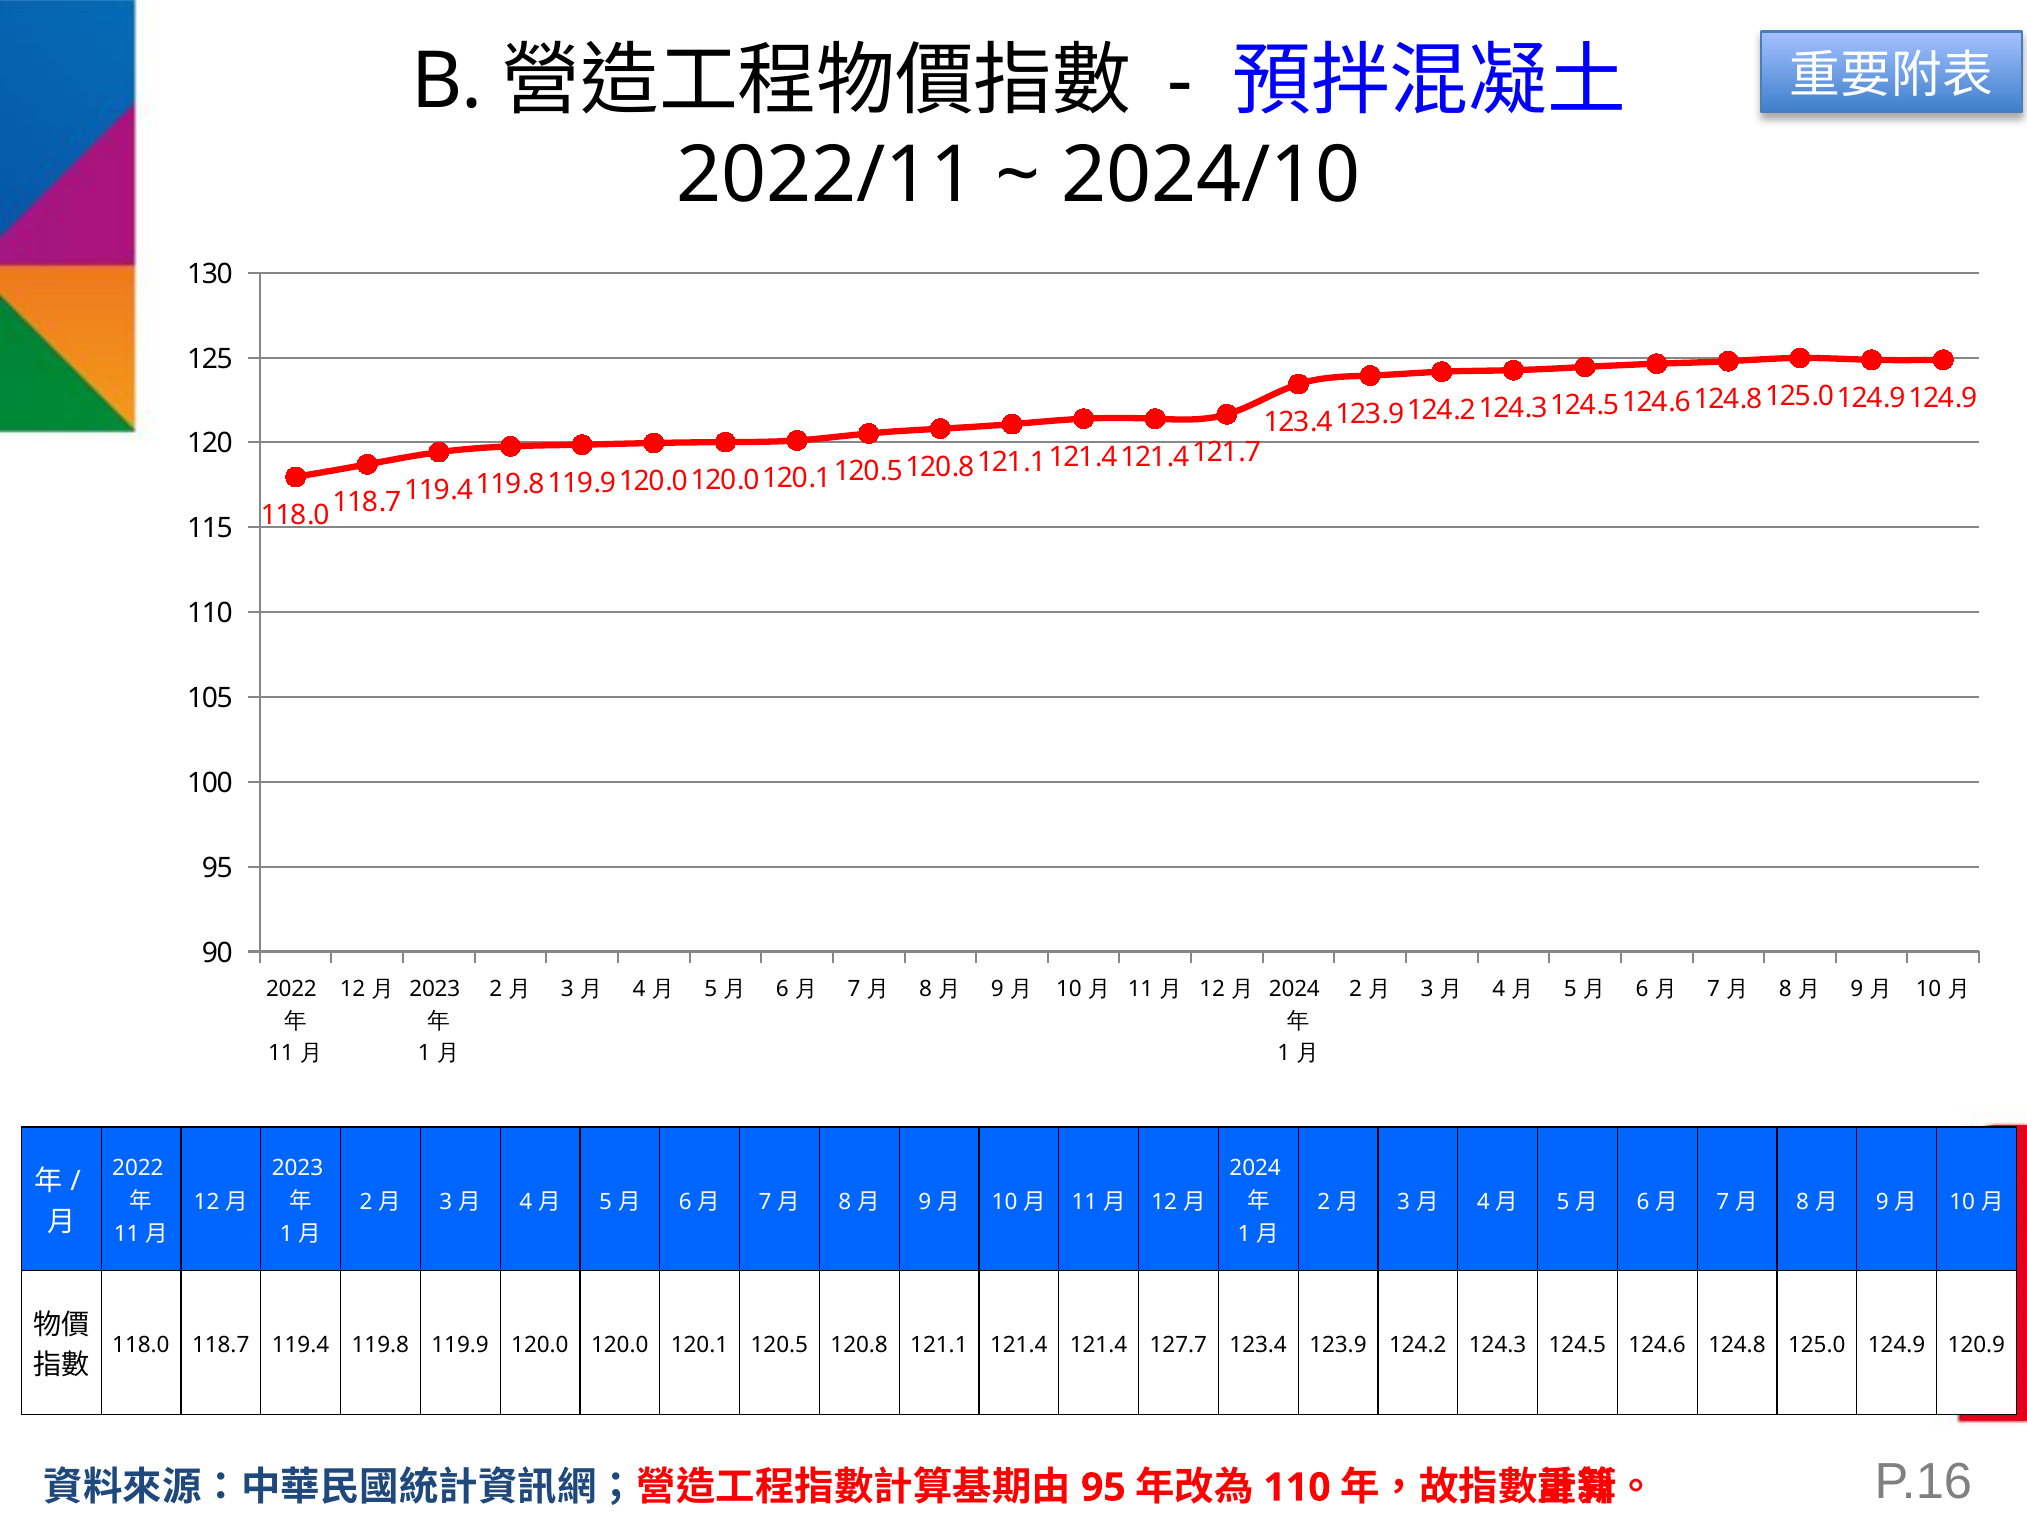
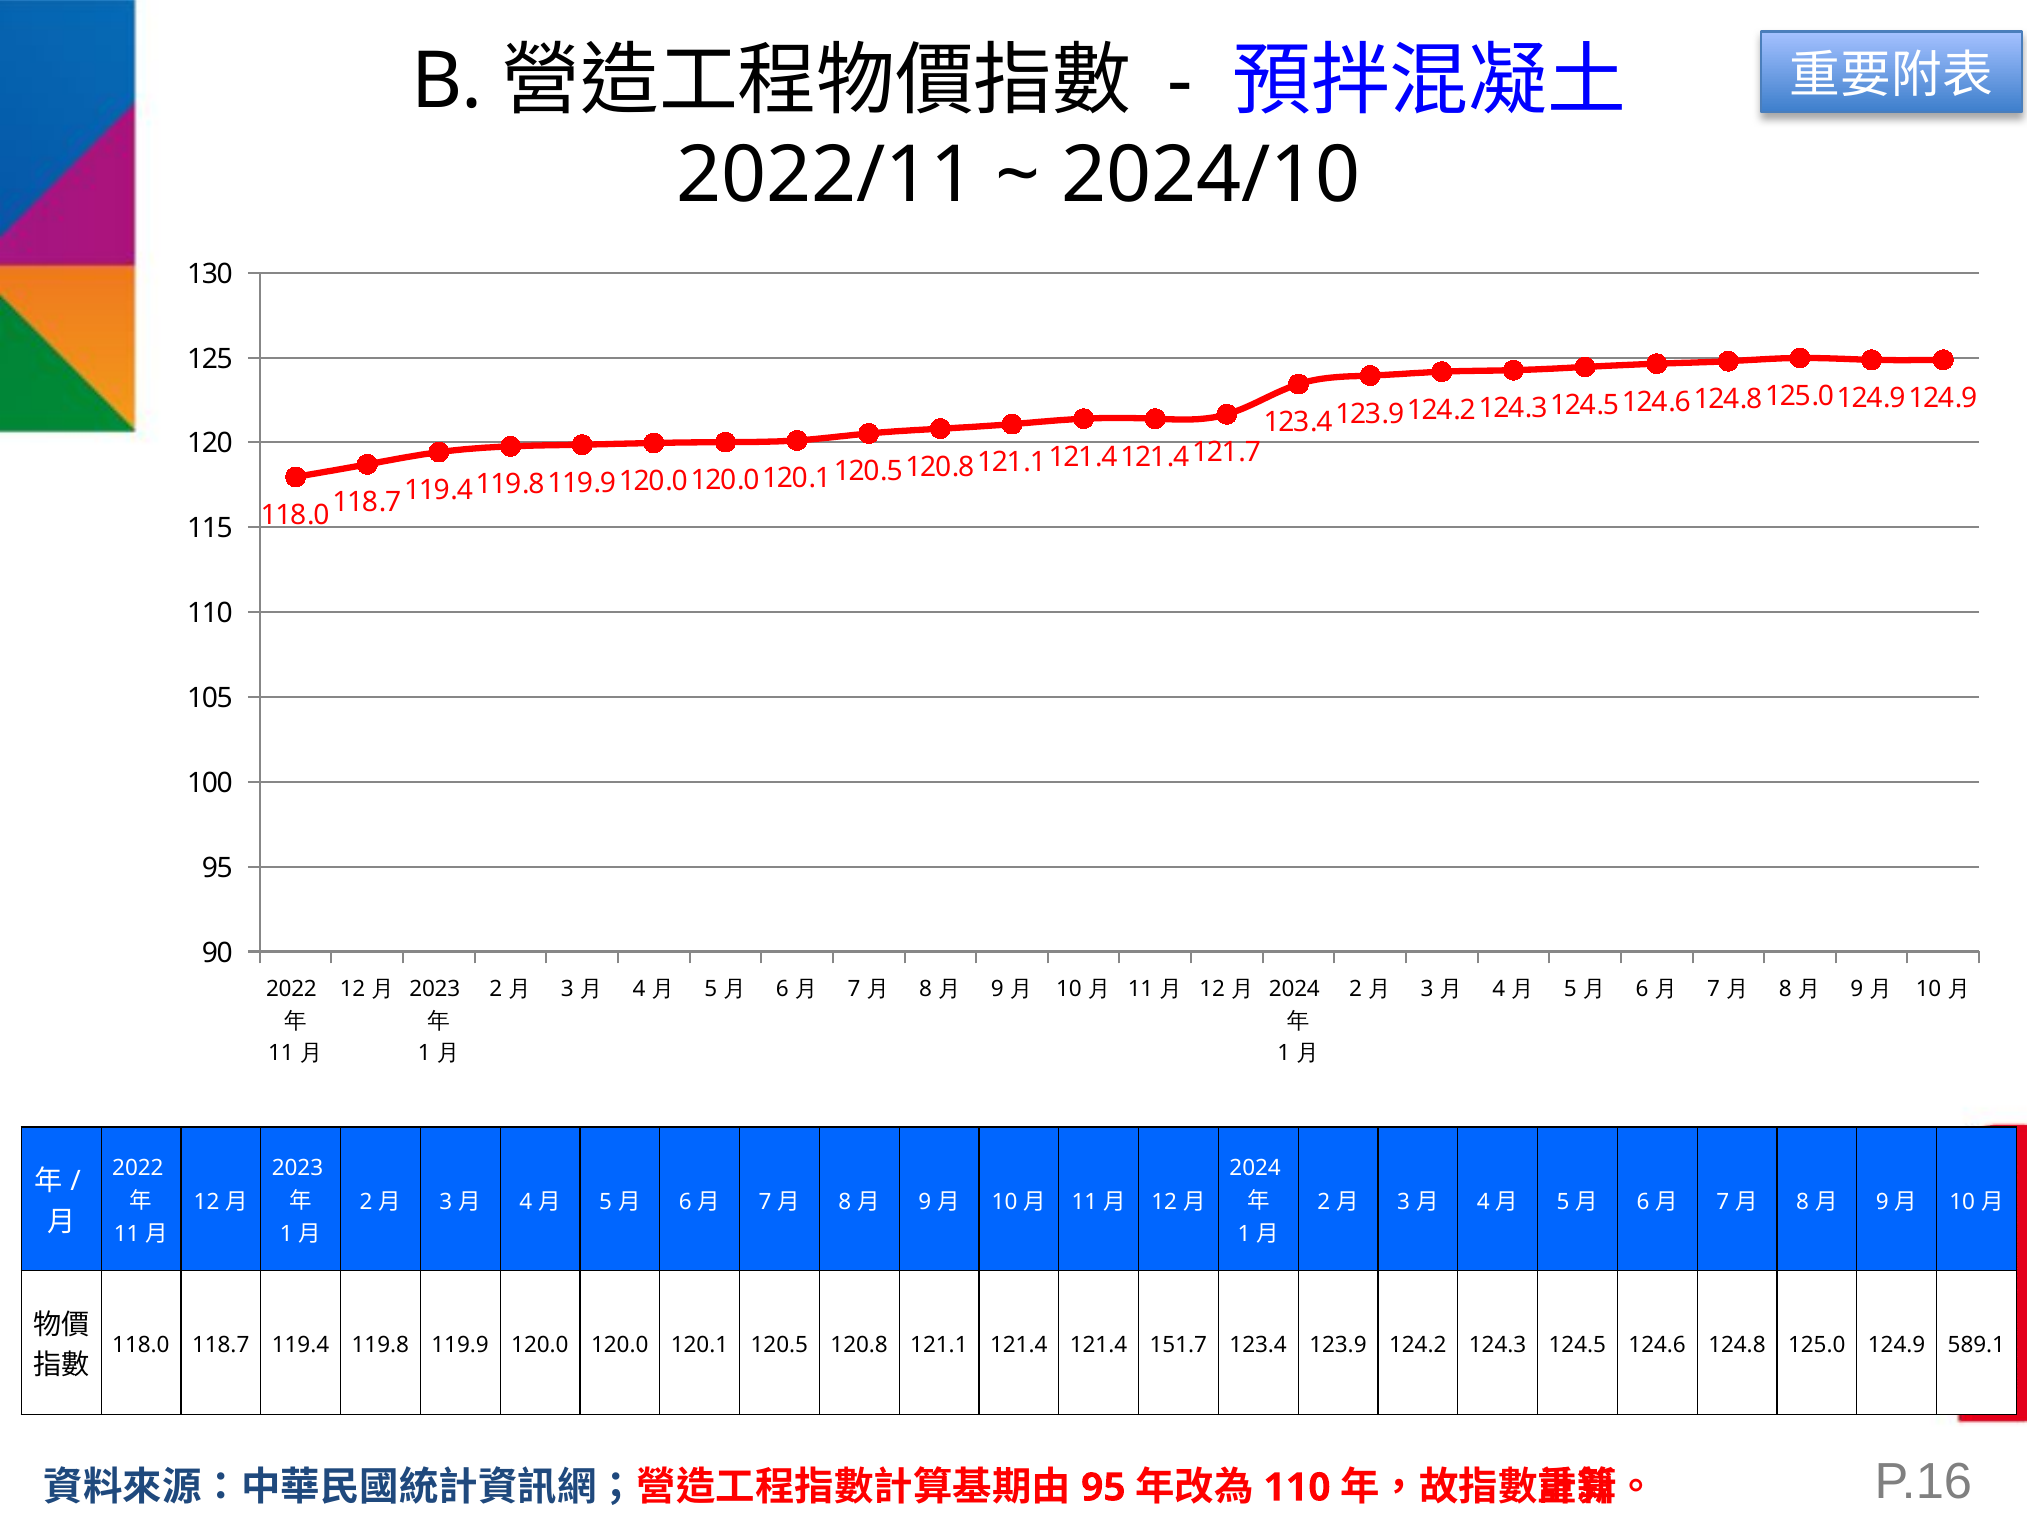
127.7: 127.7 -> 151.7
120.9: 120.9 -> 589.1
